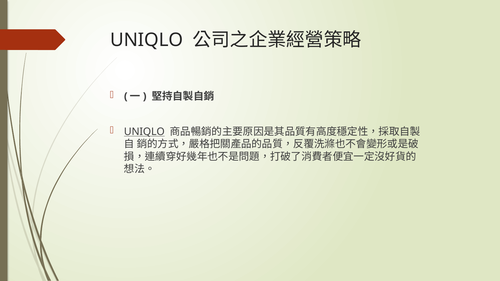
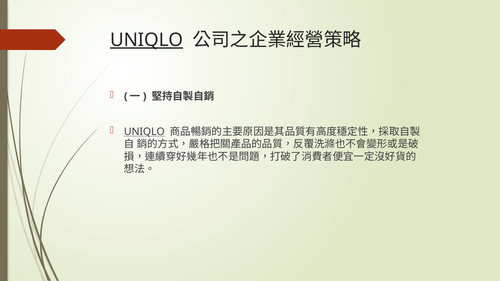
UNIQLO at (147, 40) underline: none -> present
